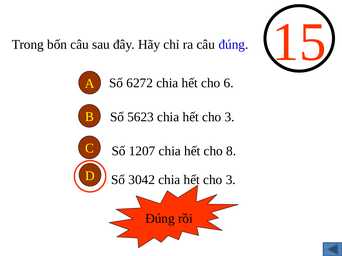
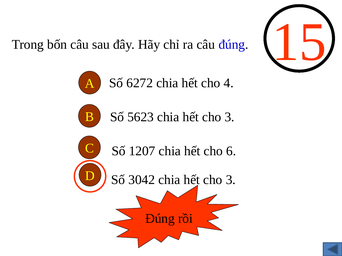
6: 6 -> 4
8: 8 -> 6
